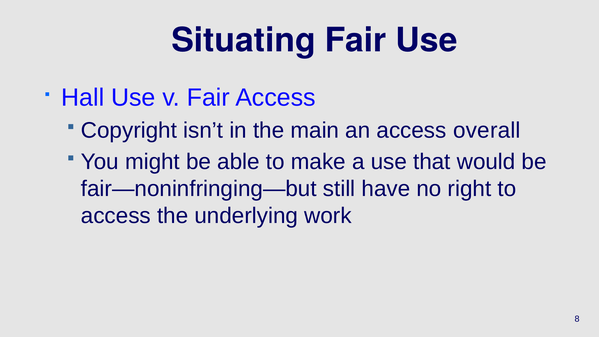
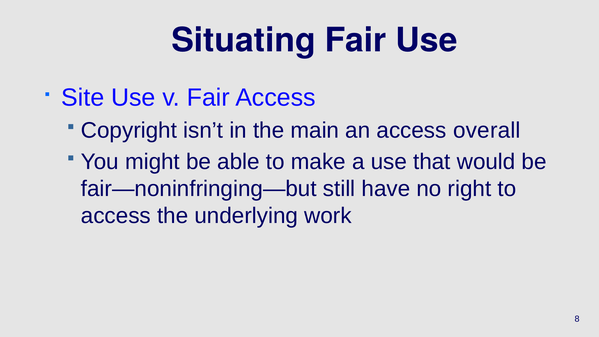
Hall: Hall -> Site
